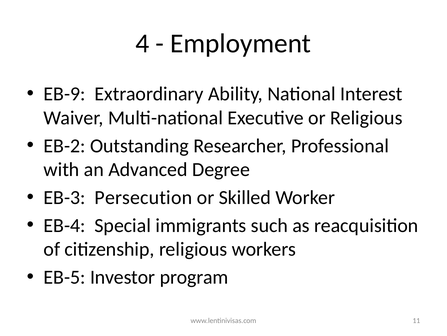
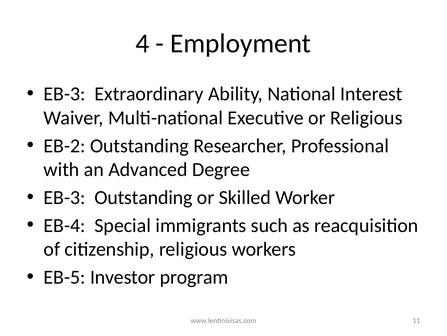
EB-9 at (65, 94): EB-9 -> EB-3
EB-3 Persecution: Persecution -> Outstanding
